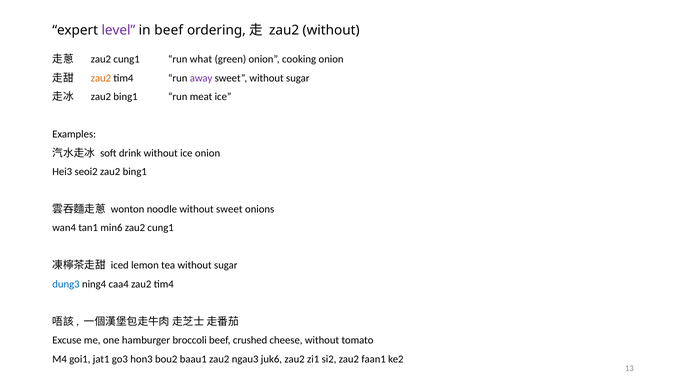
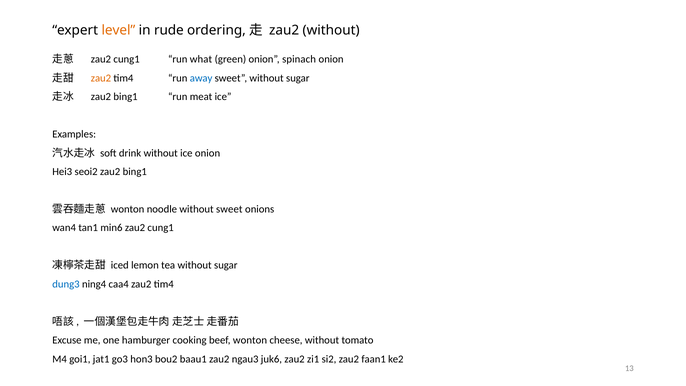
level colour: purple -> orange
in beef: beef -> rude
cooking: cooking -> spinach
away colour: purple -> blue
broccoli: broccoli -> cooking
beef crushed: crushed -> wonton
